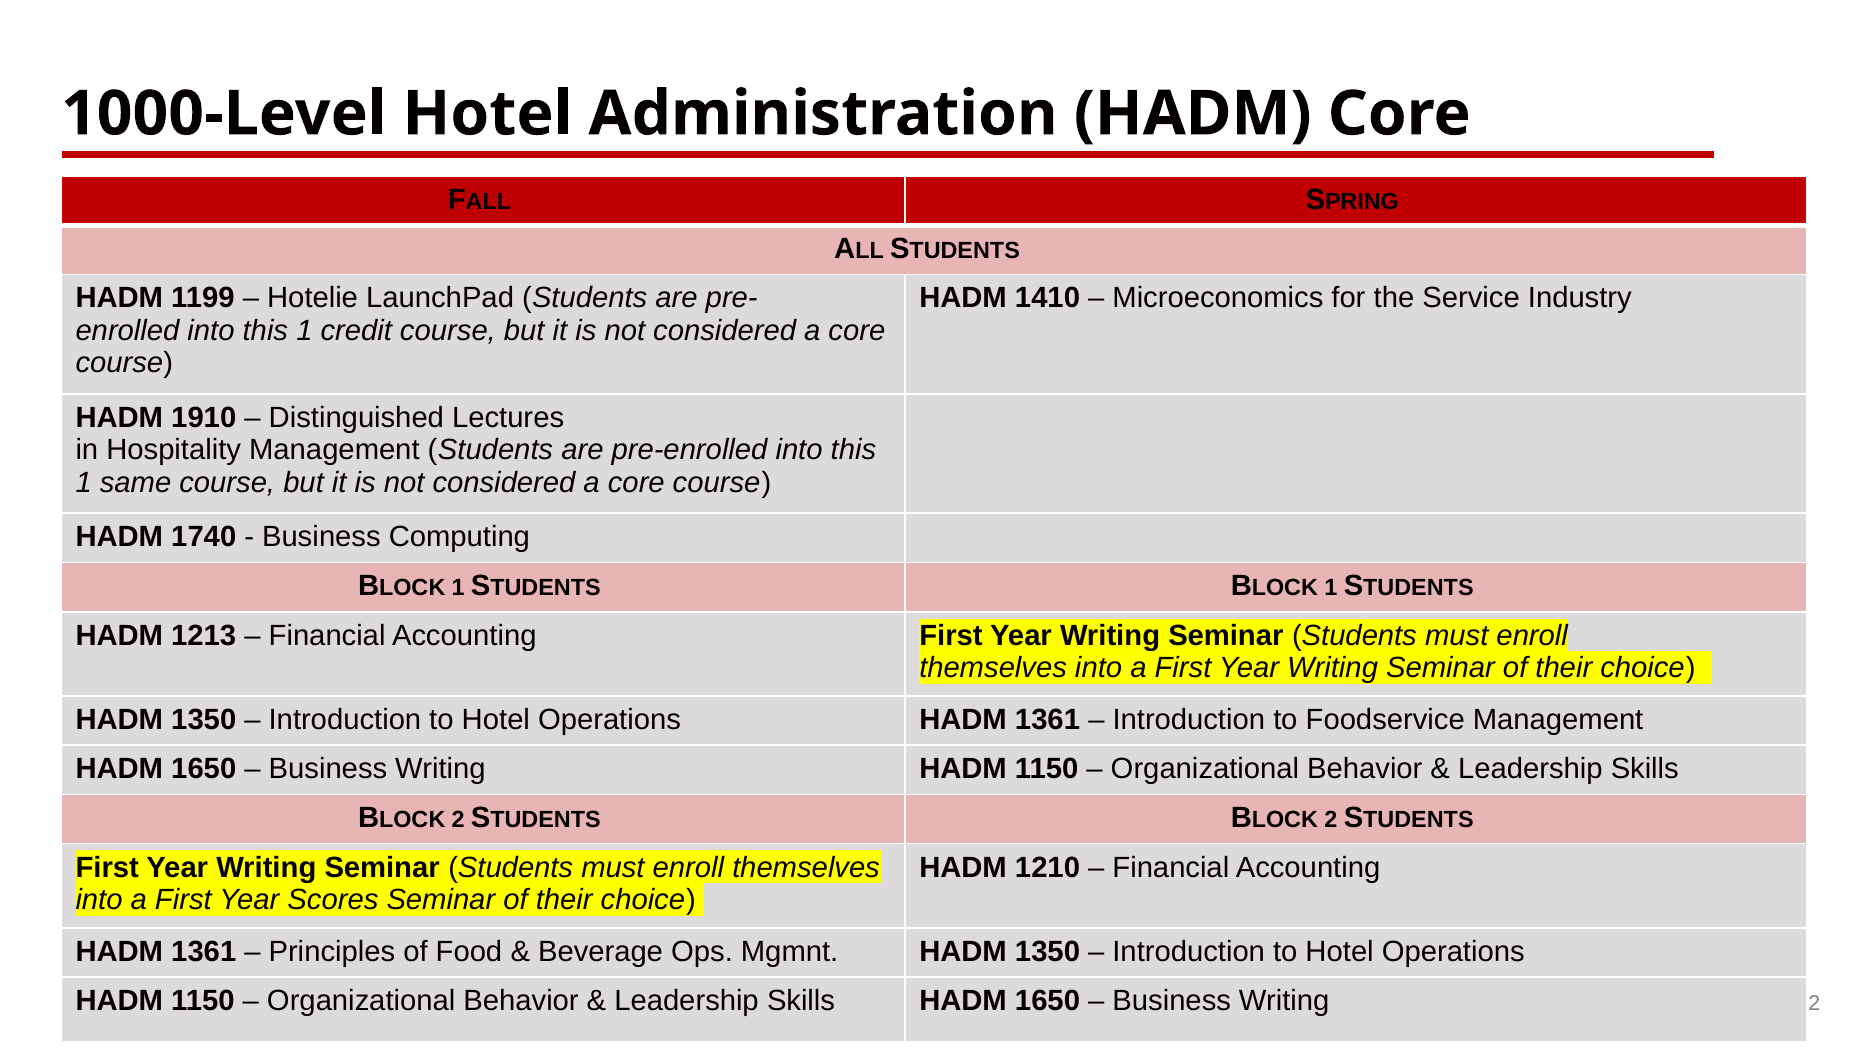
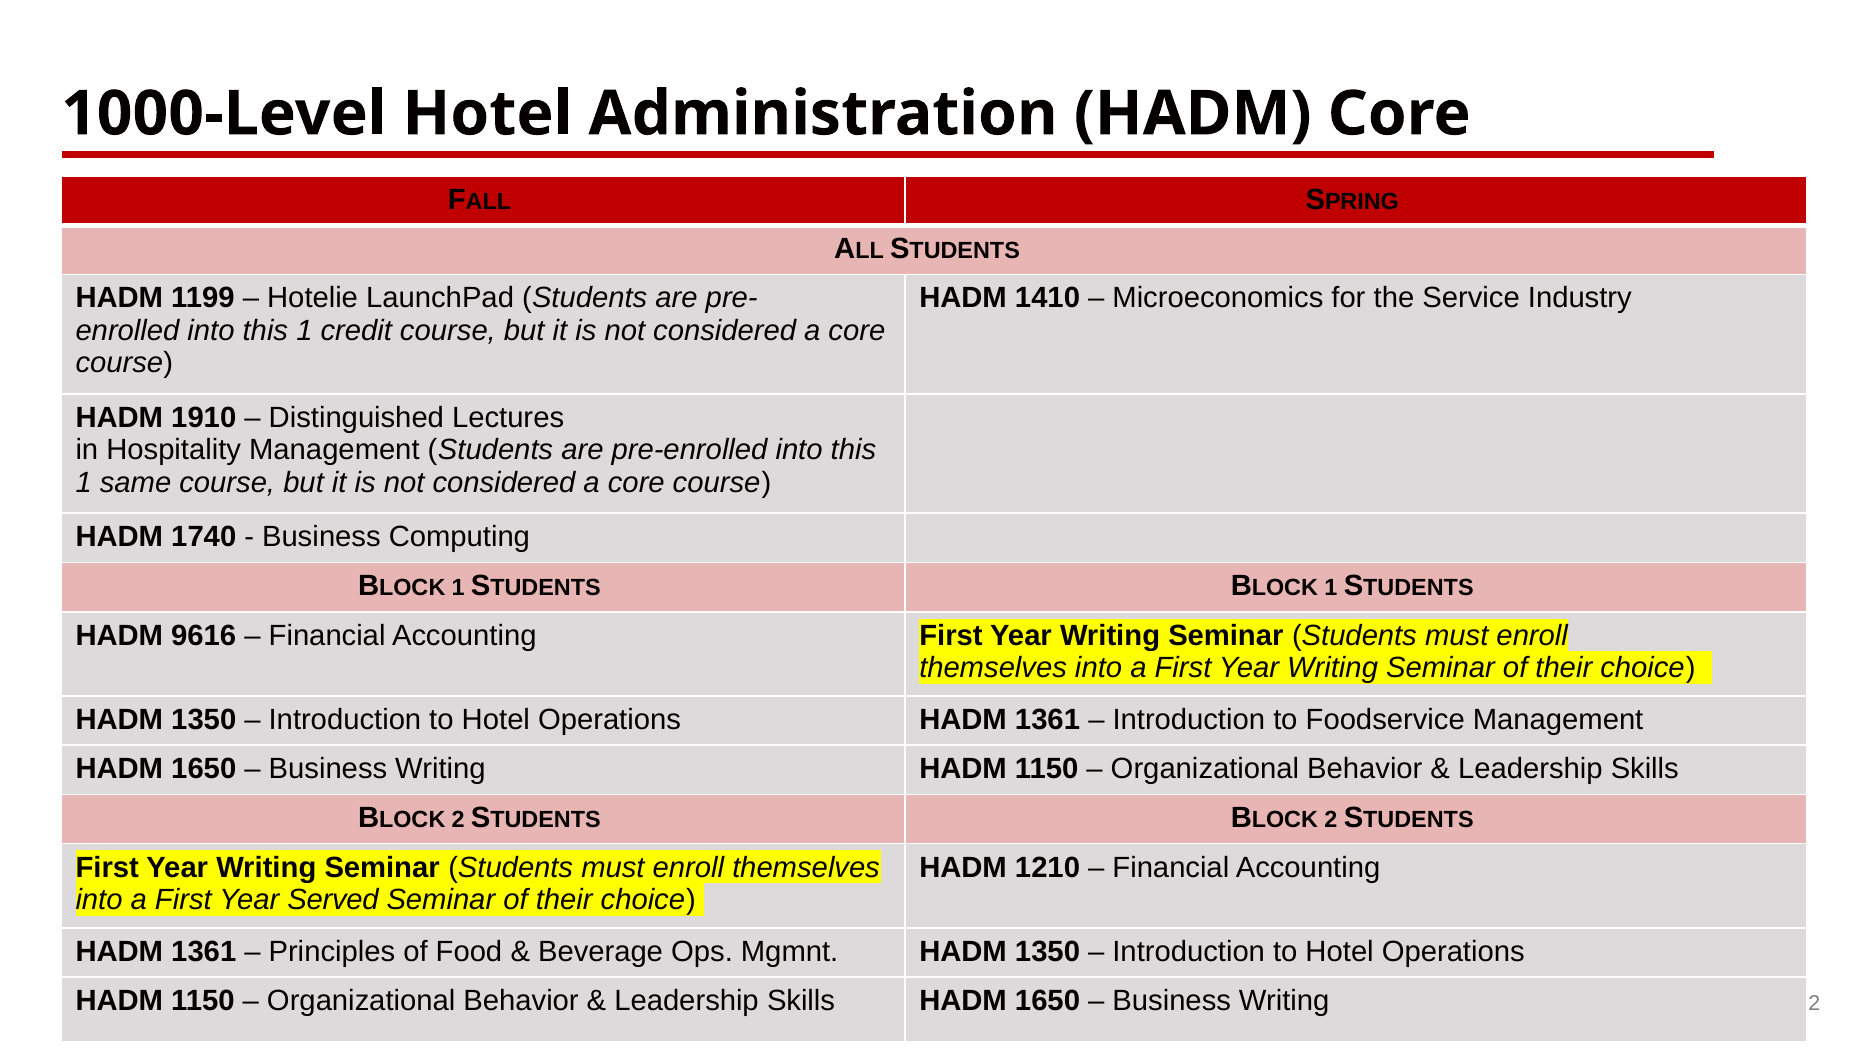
1213: 1213 -> 9616
Scores: Scores -> Served
